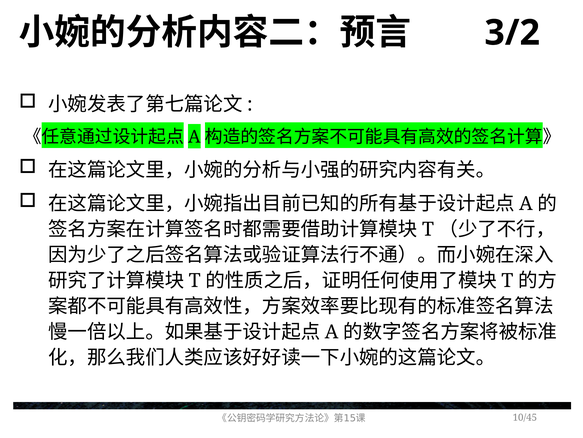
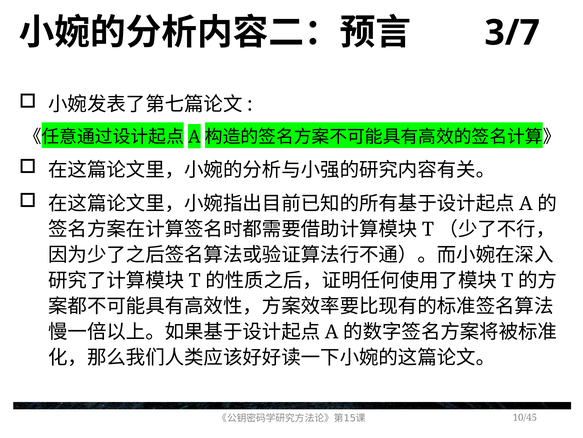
3/2: 3/2 -> 3/7
